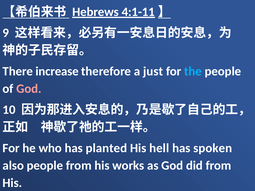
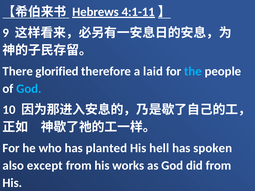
increase: increase -> glorified
just: just -> laid
God at (29, 89) colour: pink -> light blue
also people: people -> except
